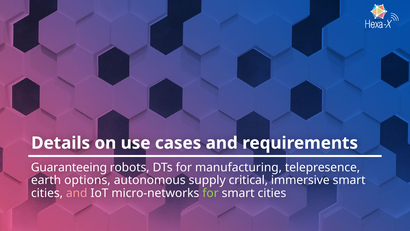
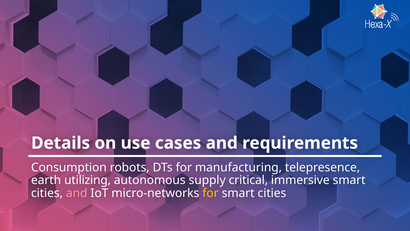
Guaranteeing: Guaranteeing -> Consumption
options: options -> utilizing
for at (211, 193) colour: light green -> yellow
